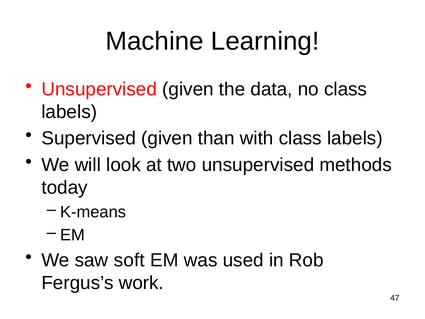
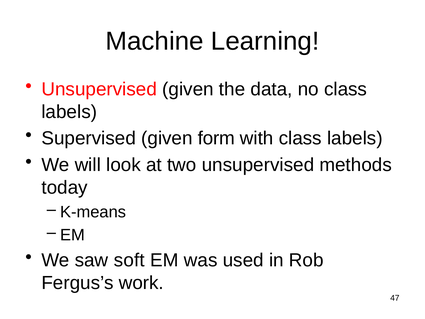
than: than -> form
